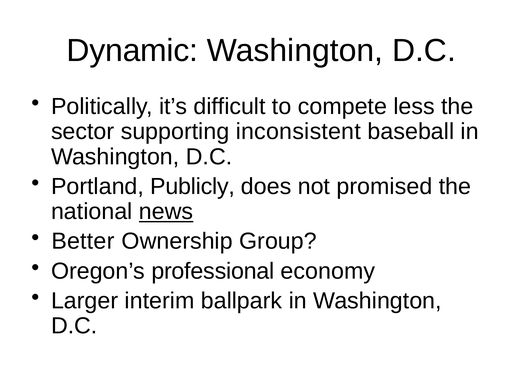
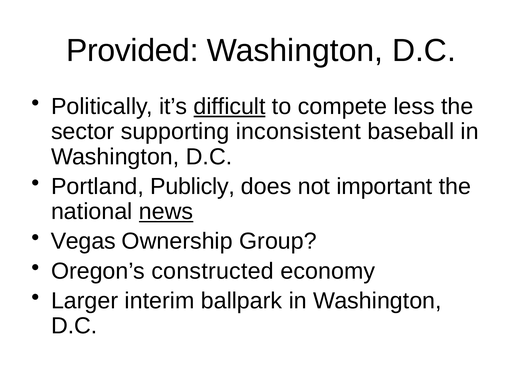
Dynamic: Dynamic -> Provided
difficult underline: none -> present
promised: promised -> important
Better: Better -> Vegas
professional: professional -> constructed
